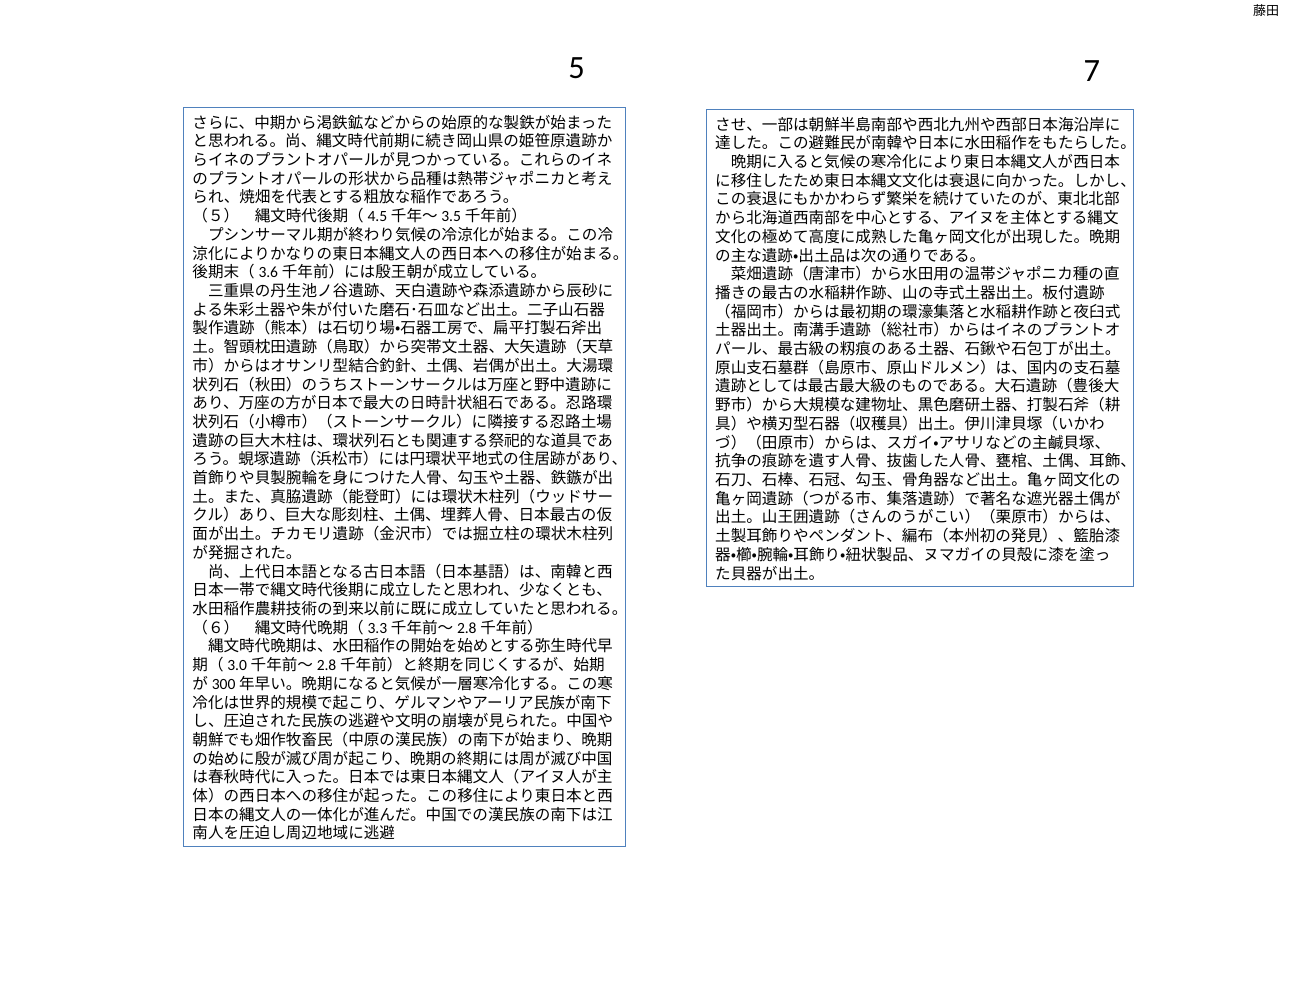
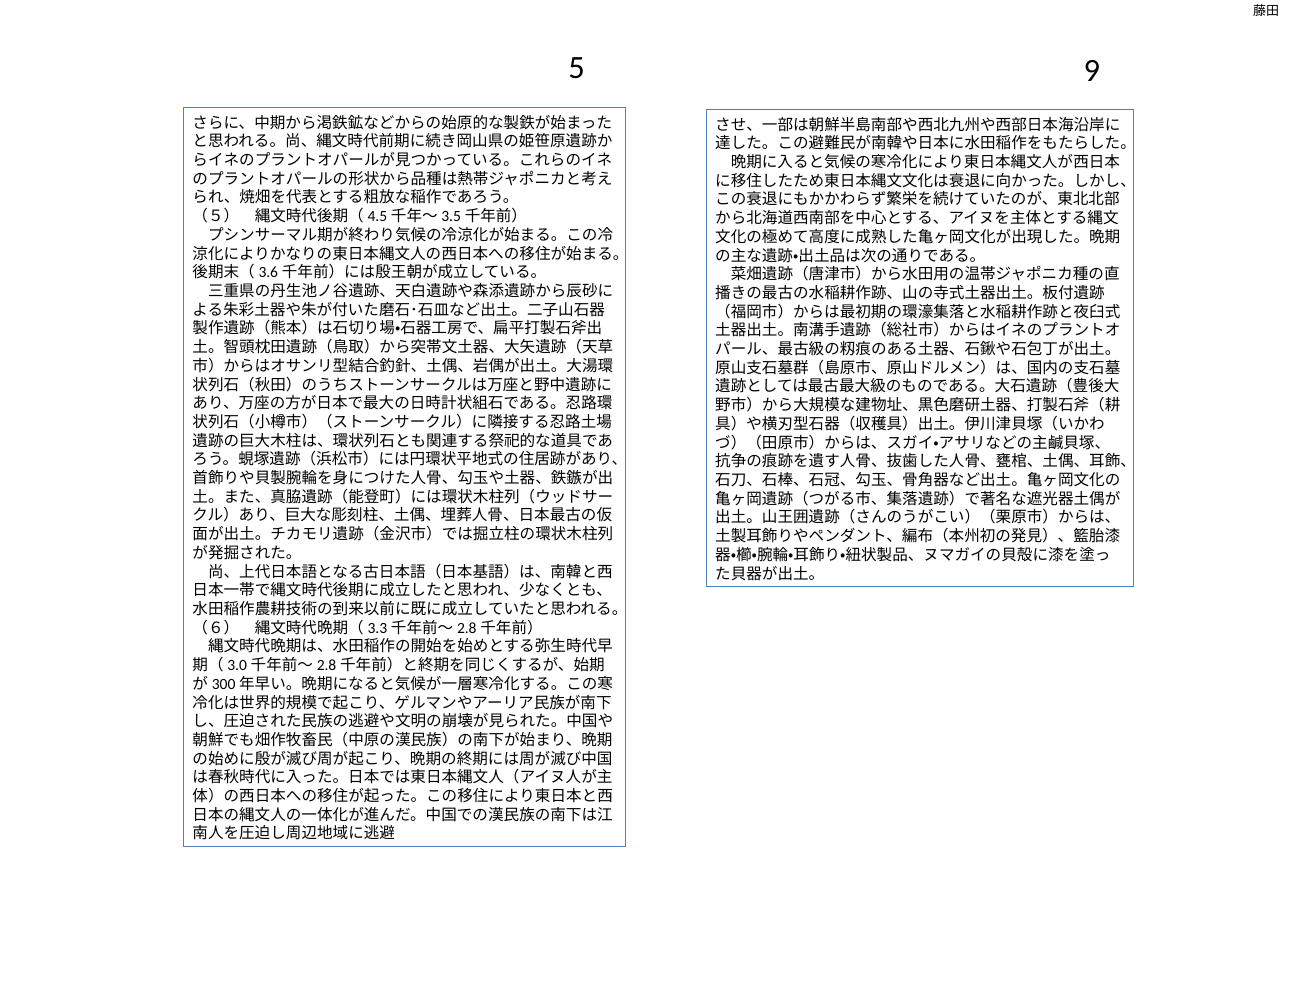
7: 7 -> 9
